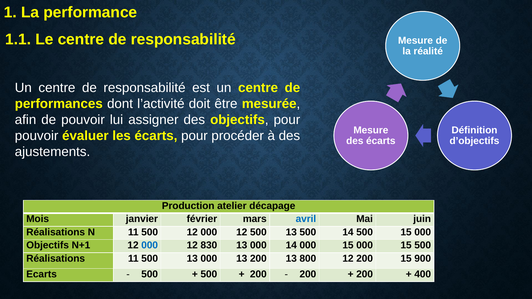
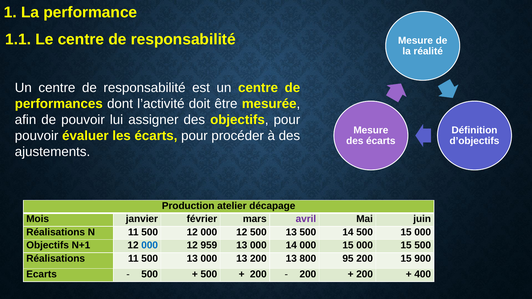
avril colour: blue -> purple
830: 830 -> 959
800 12: 12 -> 95
